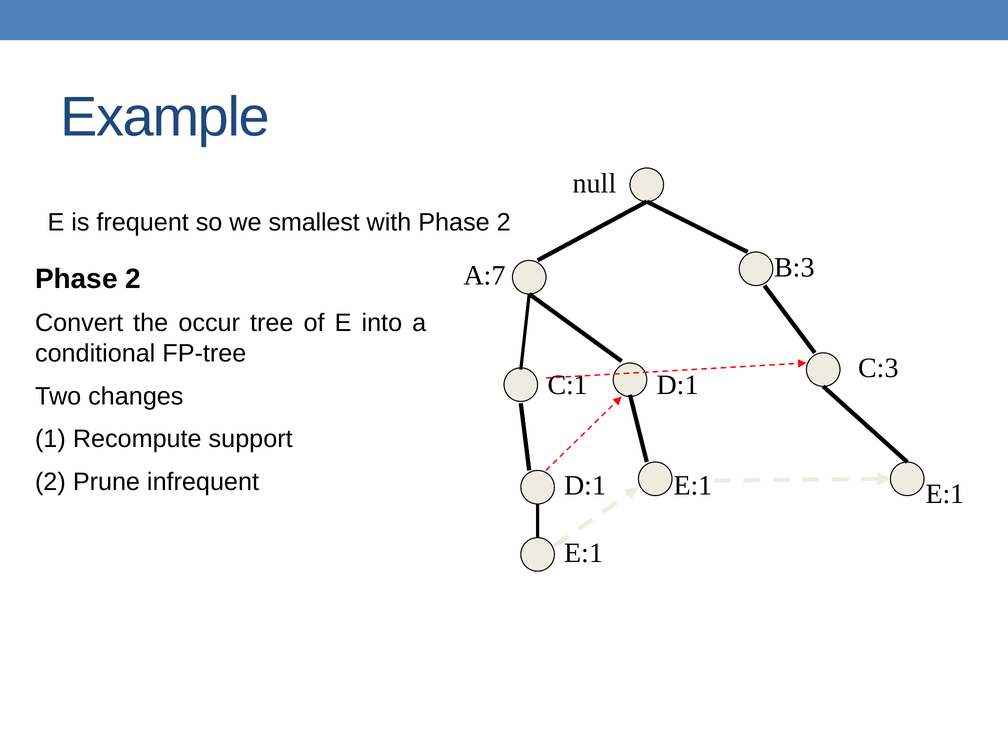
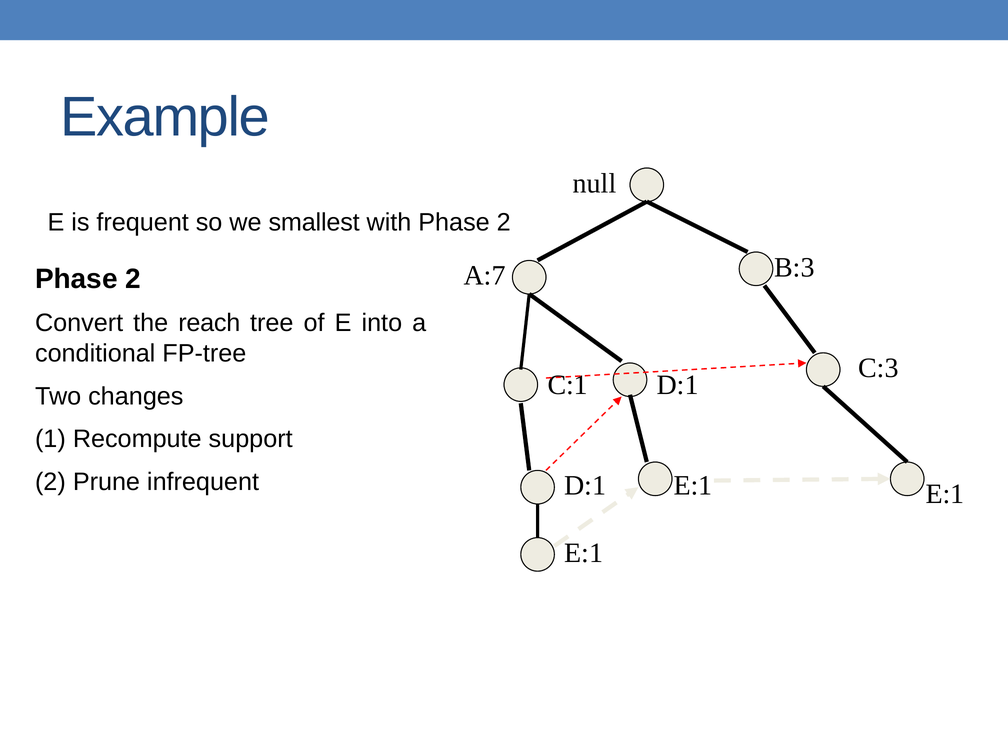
occur: occur -> reach
